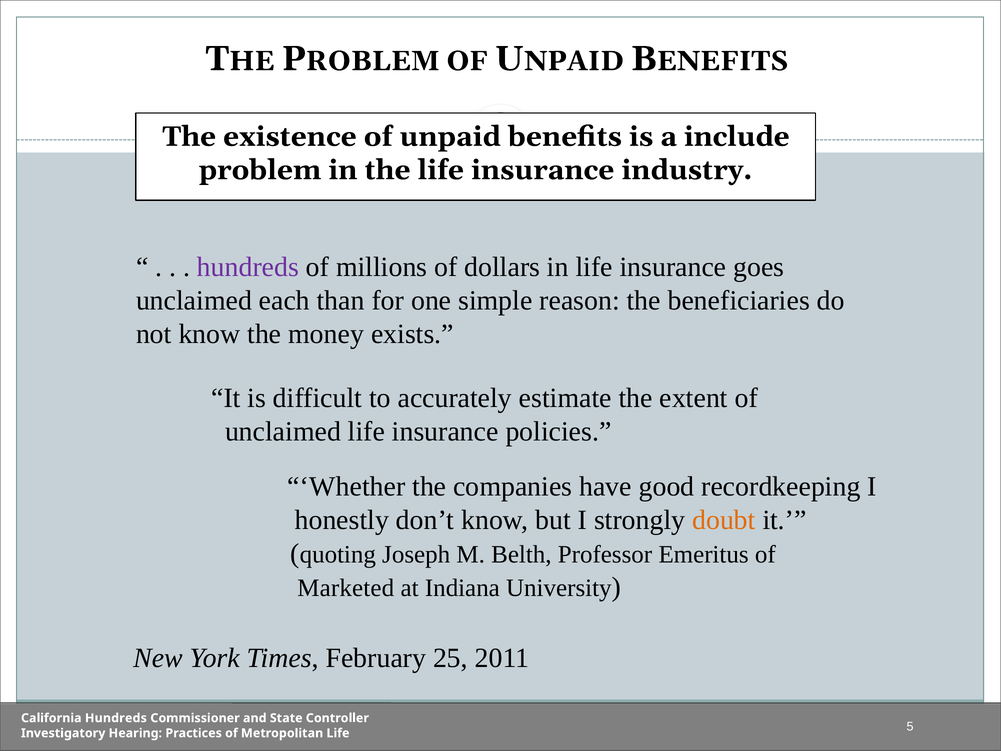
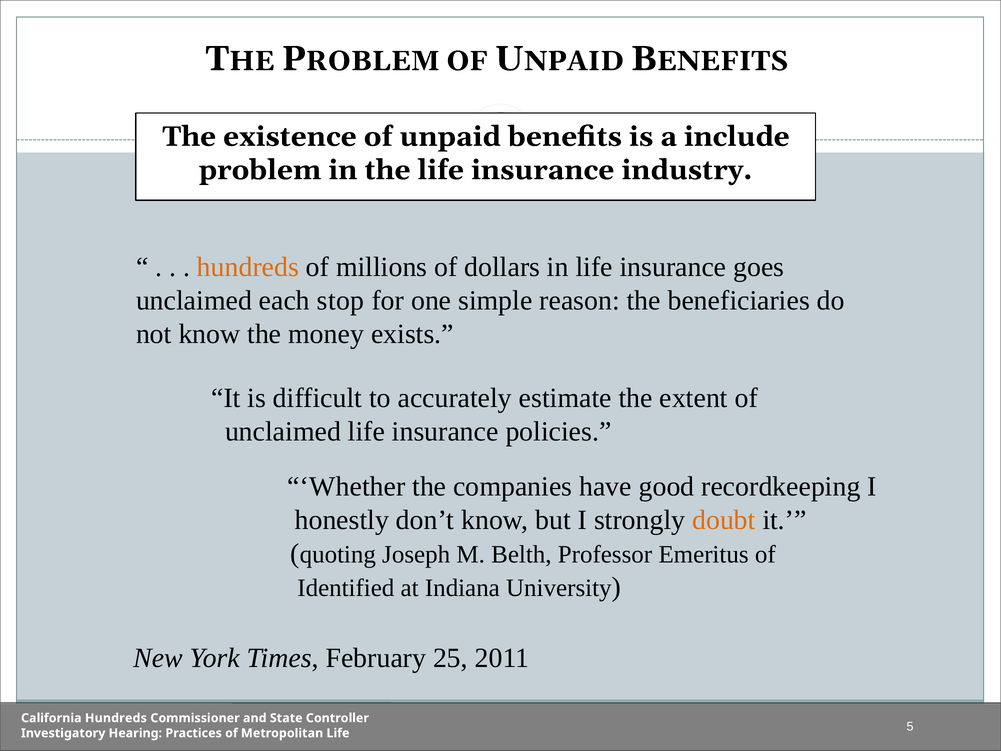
hundreds at (248, 267) colour: purple -> orange
than: than -> stop
Marketed: Marketed -> Identified
